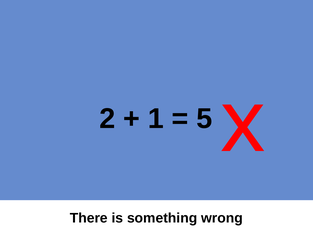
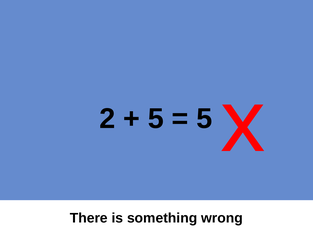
1 at (156, 119): 1 -> 5
